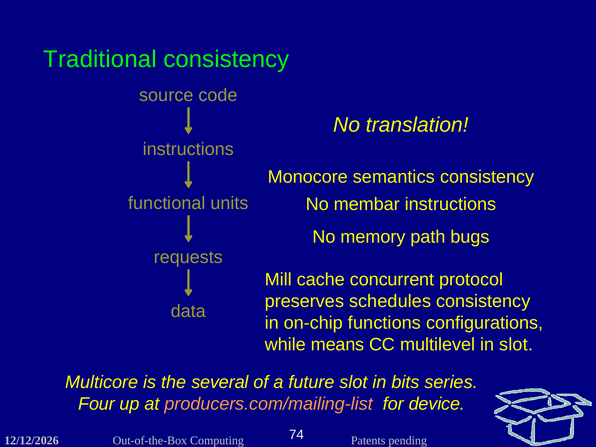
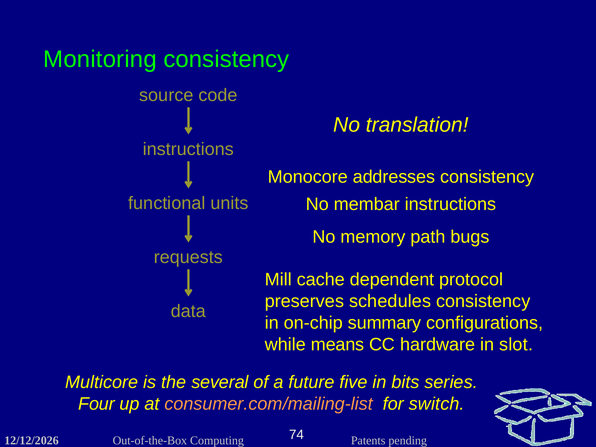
Traditional: Traditional -> Monitoring
semantics: semantics -> addresses
concurrent: concurrent -> dependent
functions: functions -> summary
multilevel: multilevel -> hardware
future slot: slot -> five
producers.com/mailing-list: producers.com/mailing-list -> consumer.com/mailing-list
device: device -> switch
